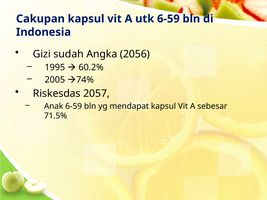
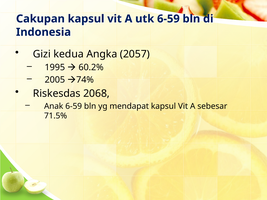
sudah: sudah -> kedua
2056: 2056 -> 2057
2057: 2057 -> 2068
